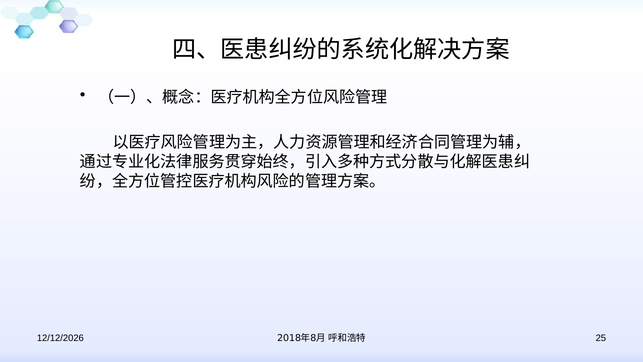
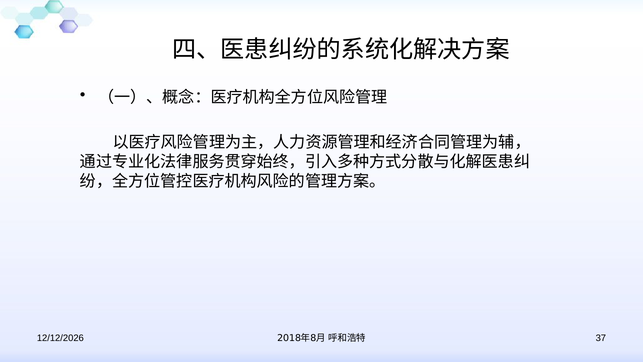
25: 25 -> 37
